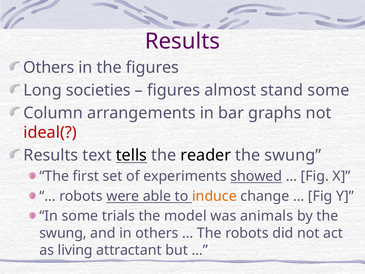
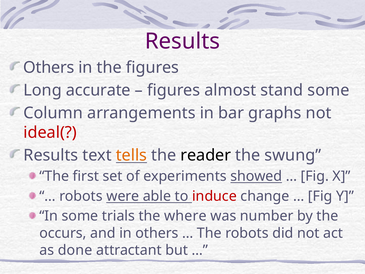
societies: societies -> accurate
tells colour: black -> orange
induce colour: orange -> red
model: model -> where
animals: animals -> number
swung at (63, 233): swung -> occurs
living: living -> done
